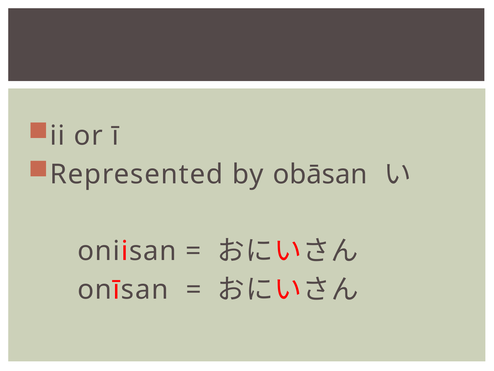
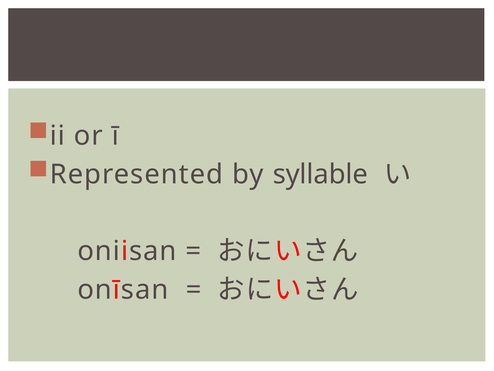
obāsan: obāsan -> syllable
